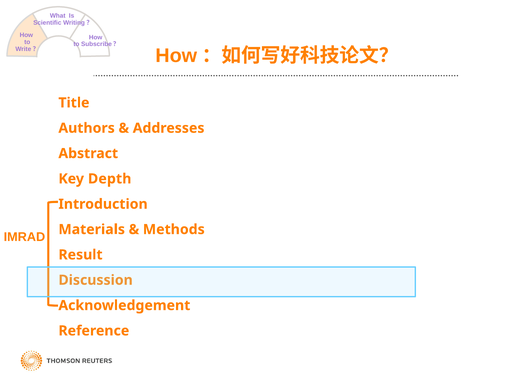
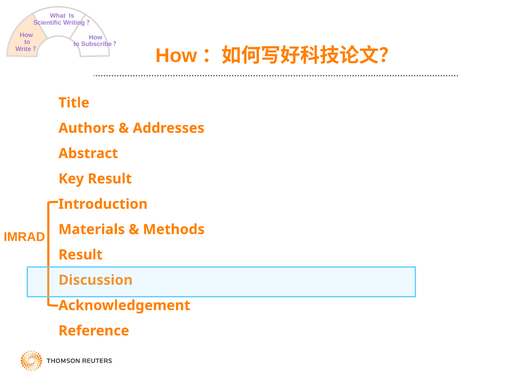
Key Depth: Depth -> Result
